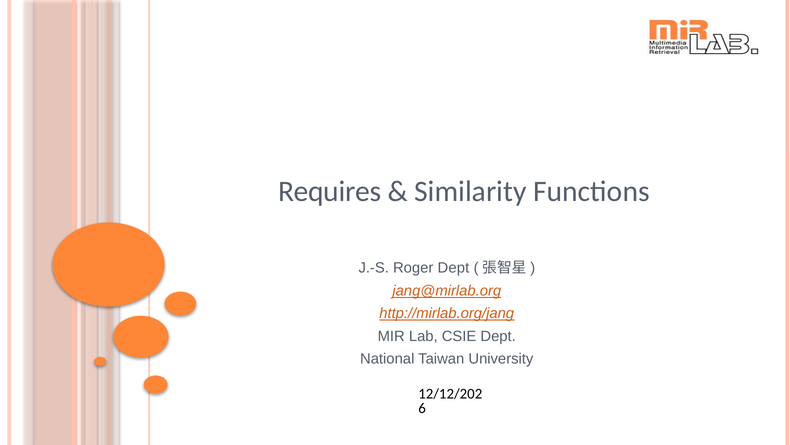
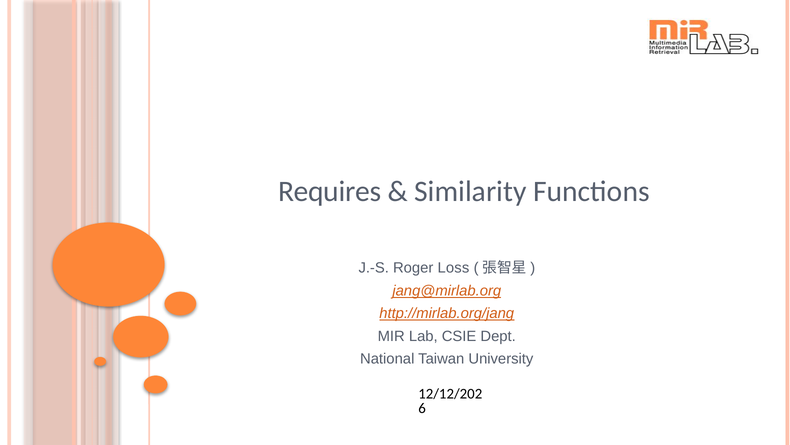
Roger Dept: Dept -> Loss
